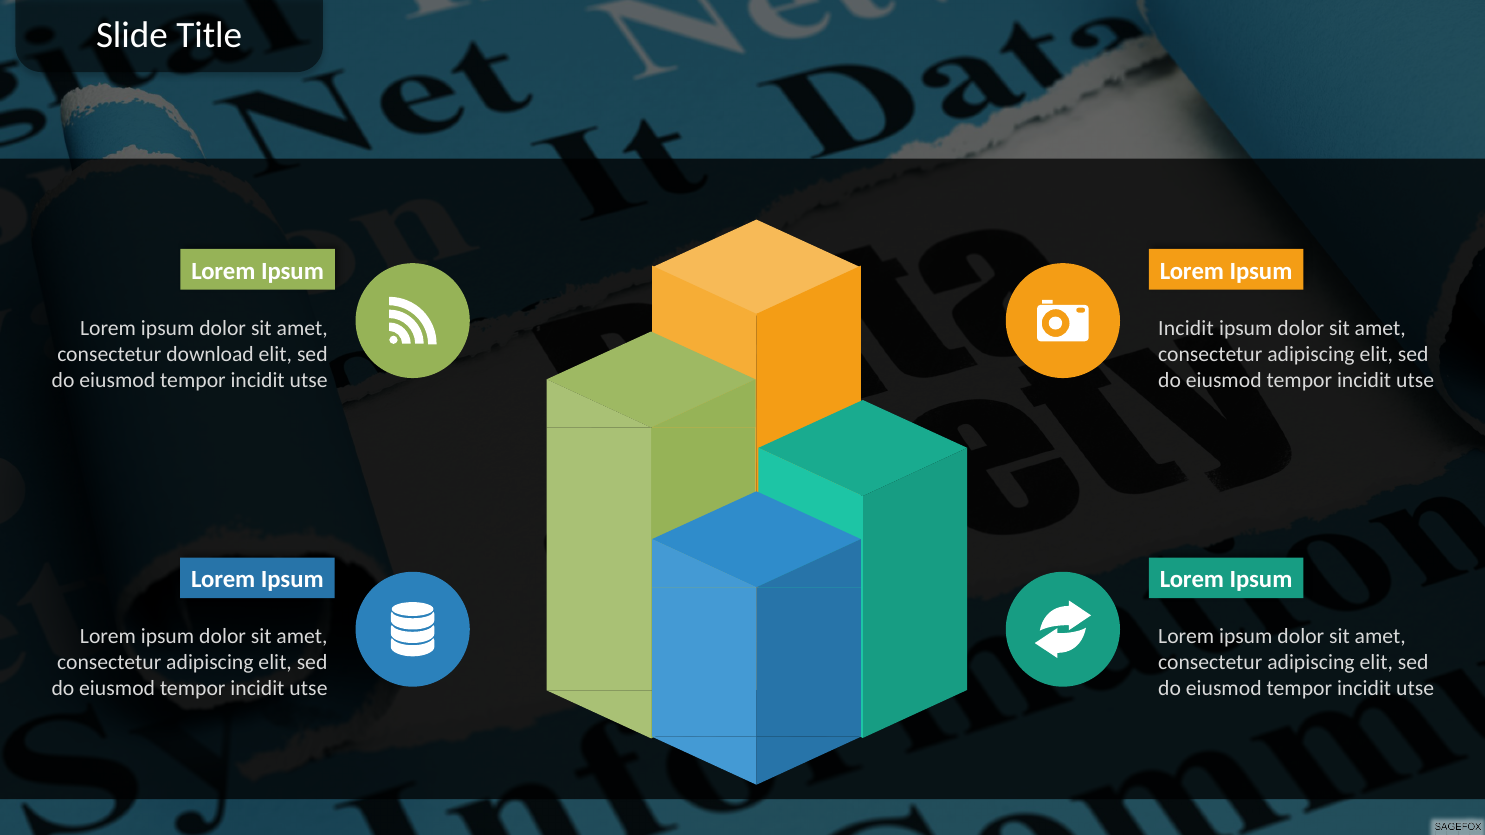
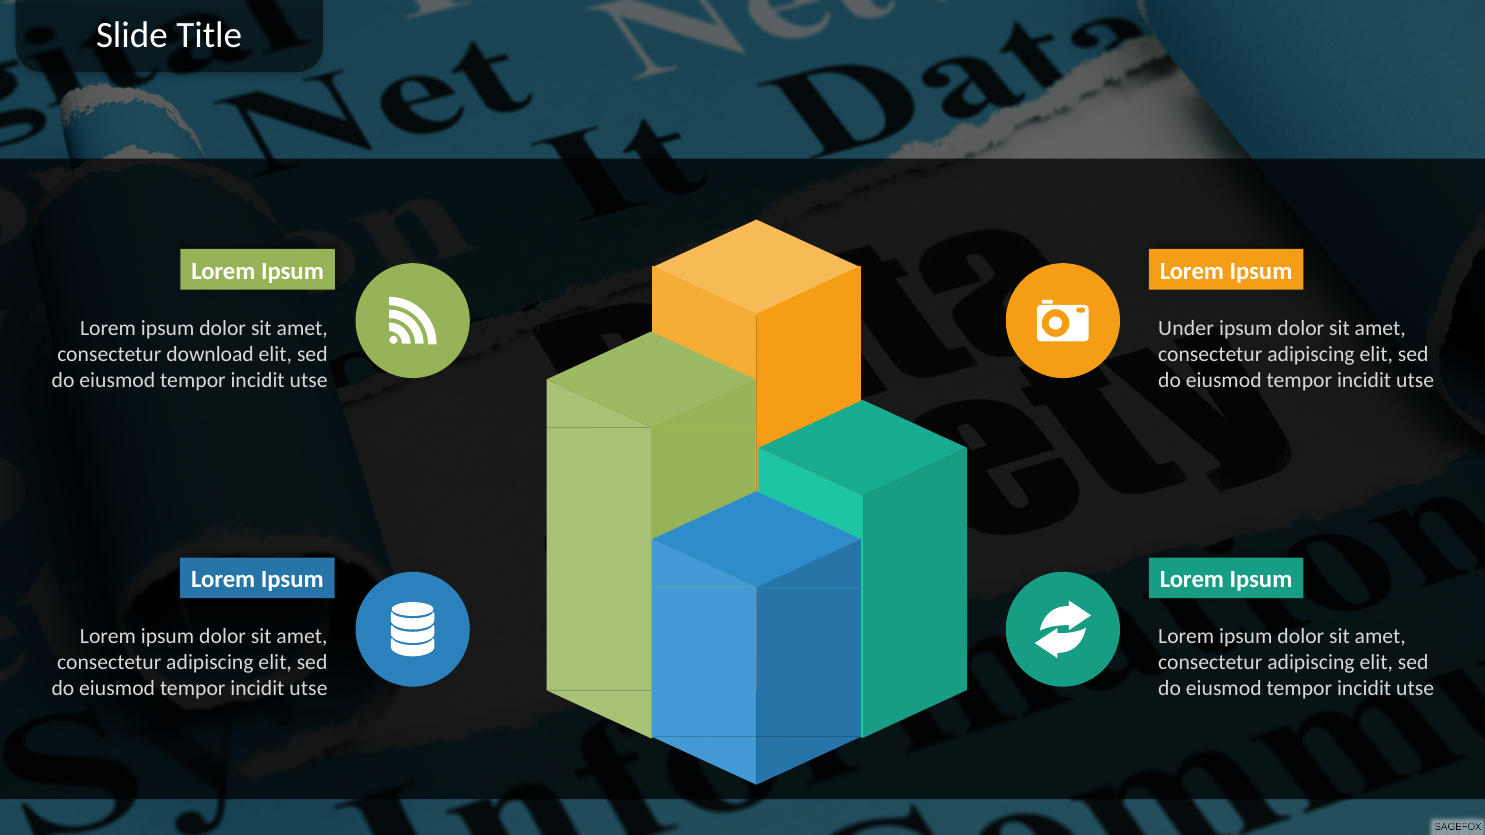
Incidit at (1186, 328): Incidit -> Under
